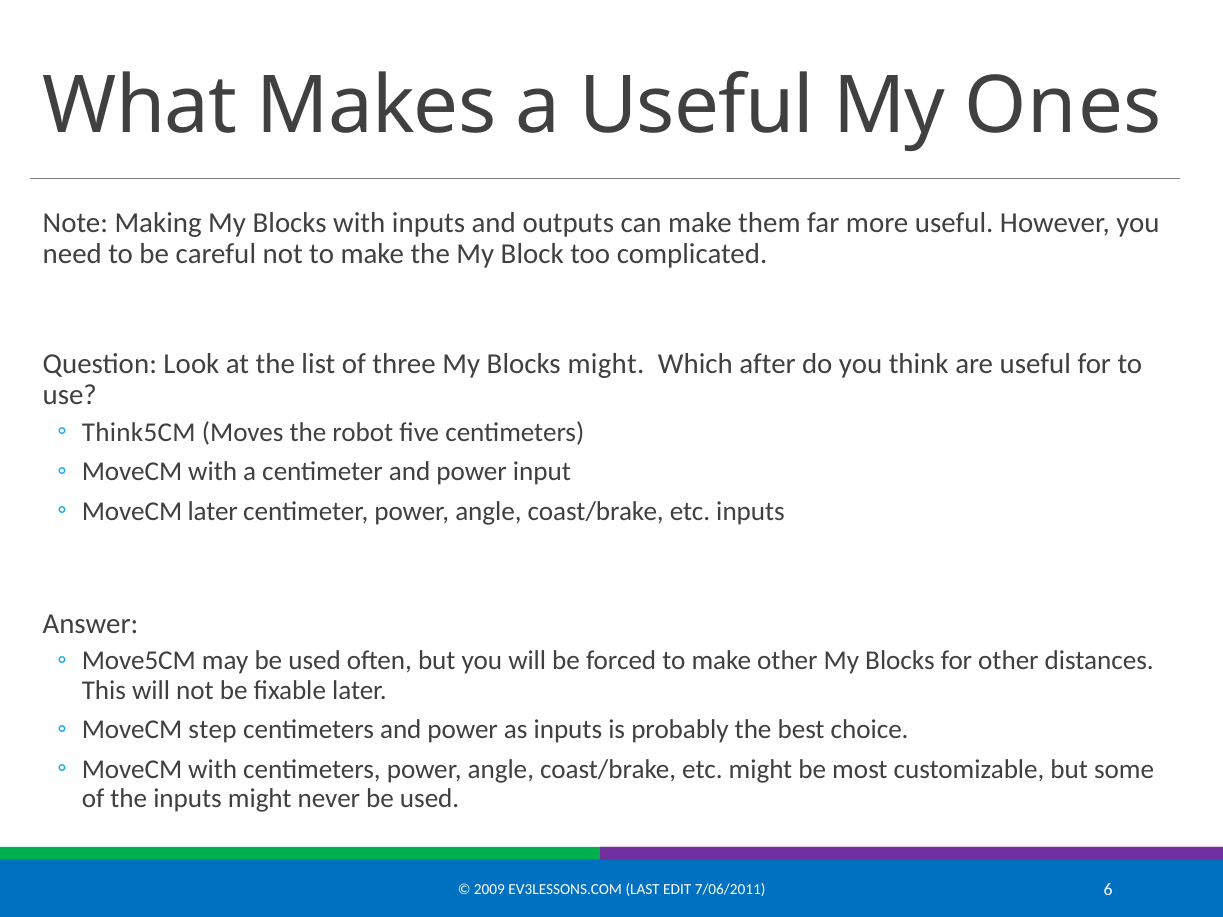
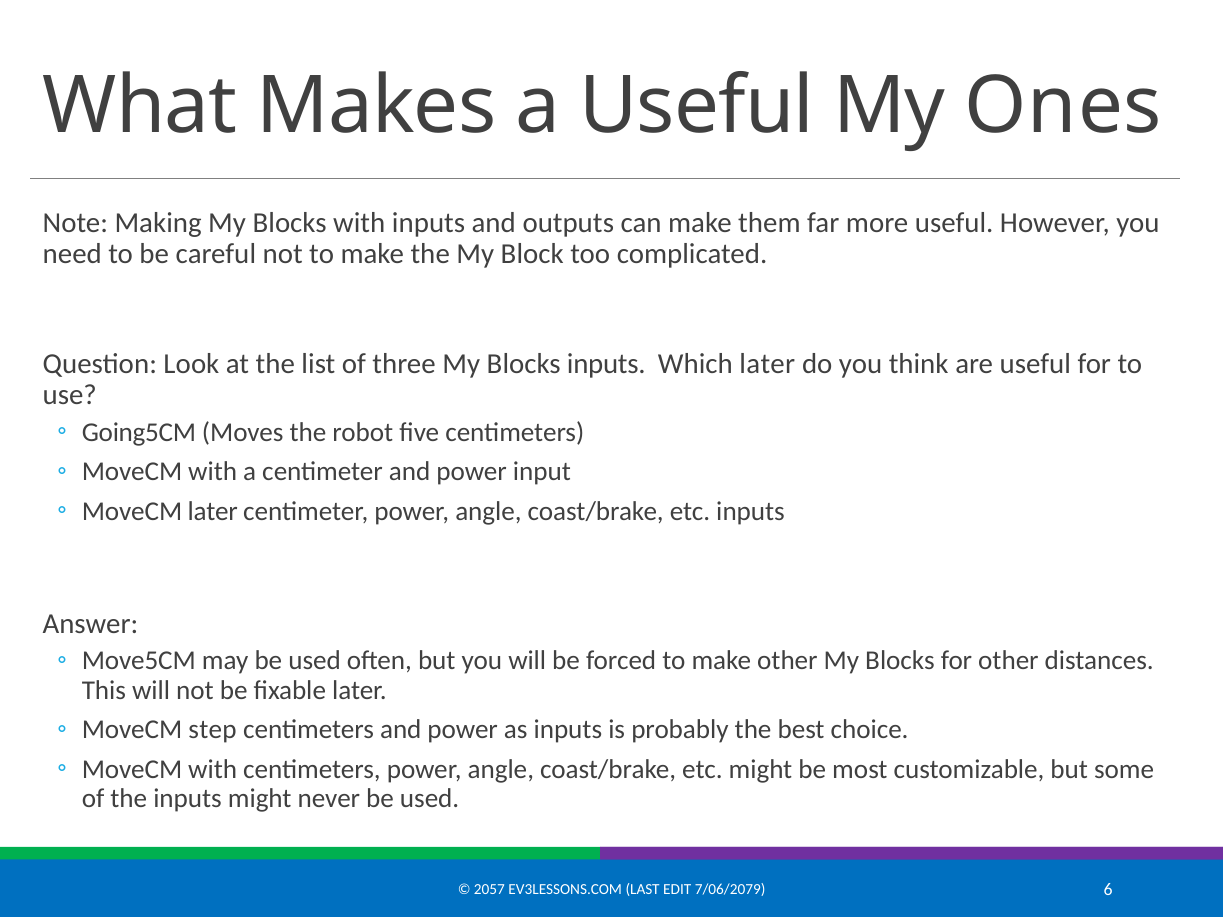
Blocks might: might -> inputs
Which after: after -> later
Think5CM: Think5CM -> Going5CM
2009: 2009 -> 2057
7/06/2011: 7/06/2011 -> 7/06/2079
